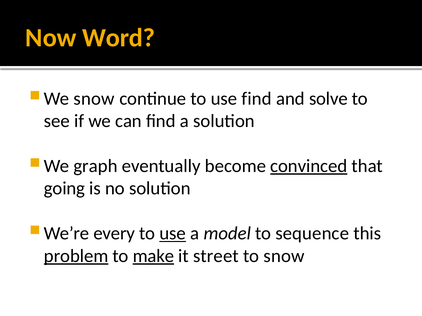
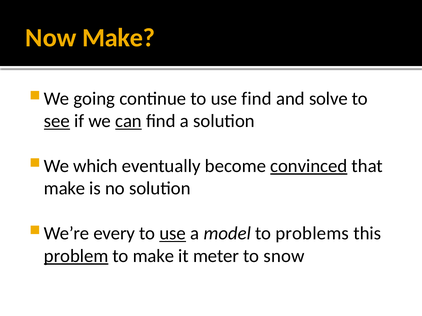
Now Word: Word -> Make
snow at (94, 99): snow -> going
see underline: none -> present
can underline: none -> present
graph: graph -> which
going at (64, 189): going -> make
sequence: sequence -> problems
make at (153, 256) underline: present -> none
street: street -> meter
